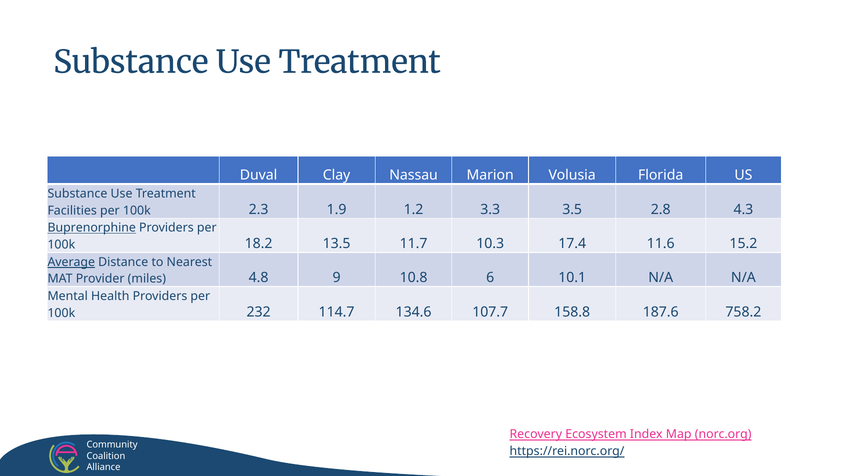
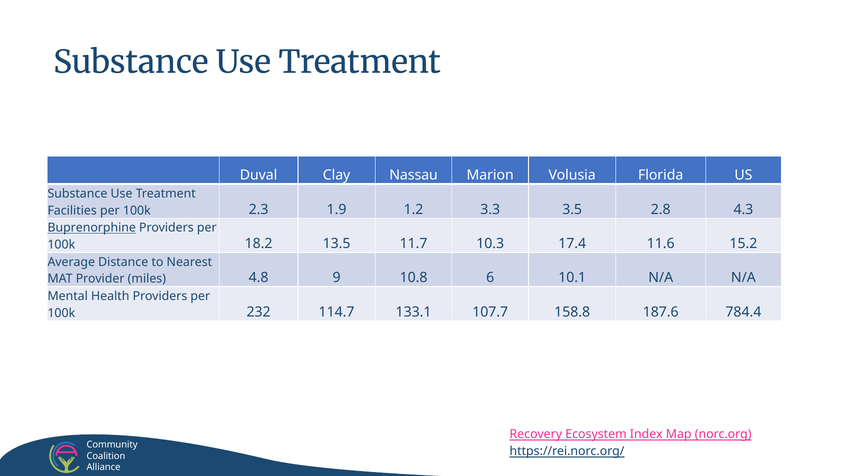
Average underline: present -> none
134.6: 134.6 -> 133.1
758.2: 758.2 -> 784.4
